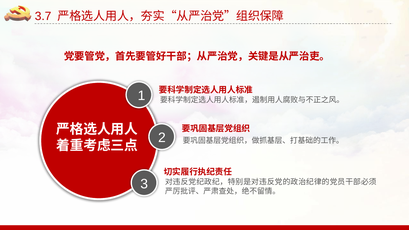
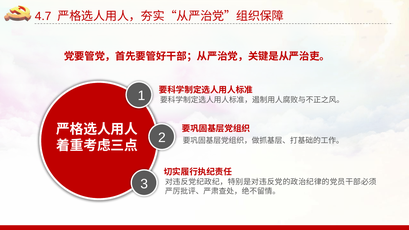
3.7: 3.7 -> 4.7
